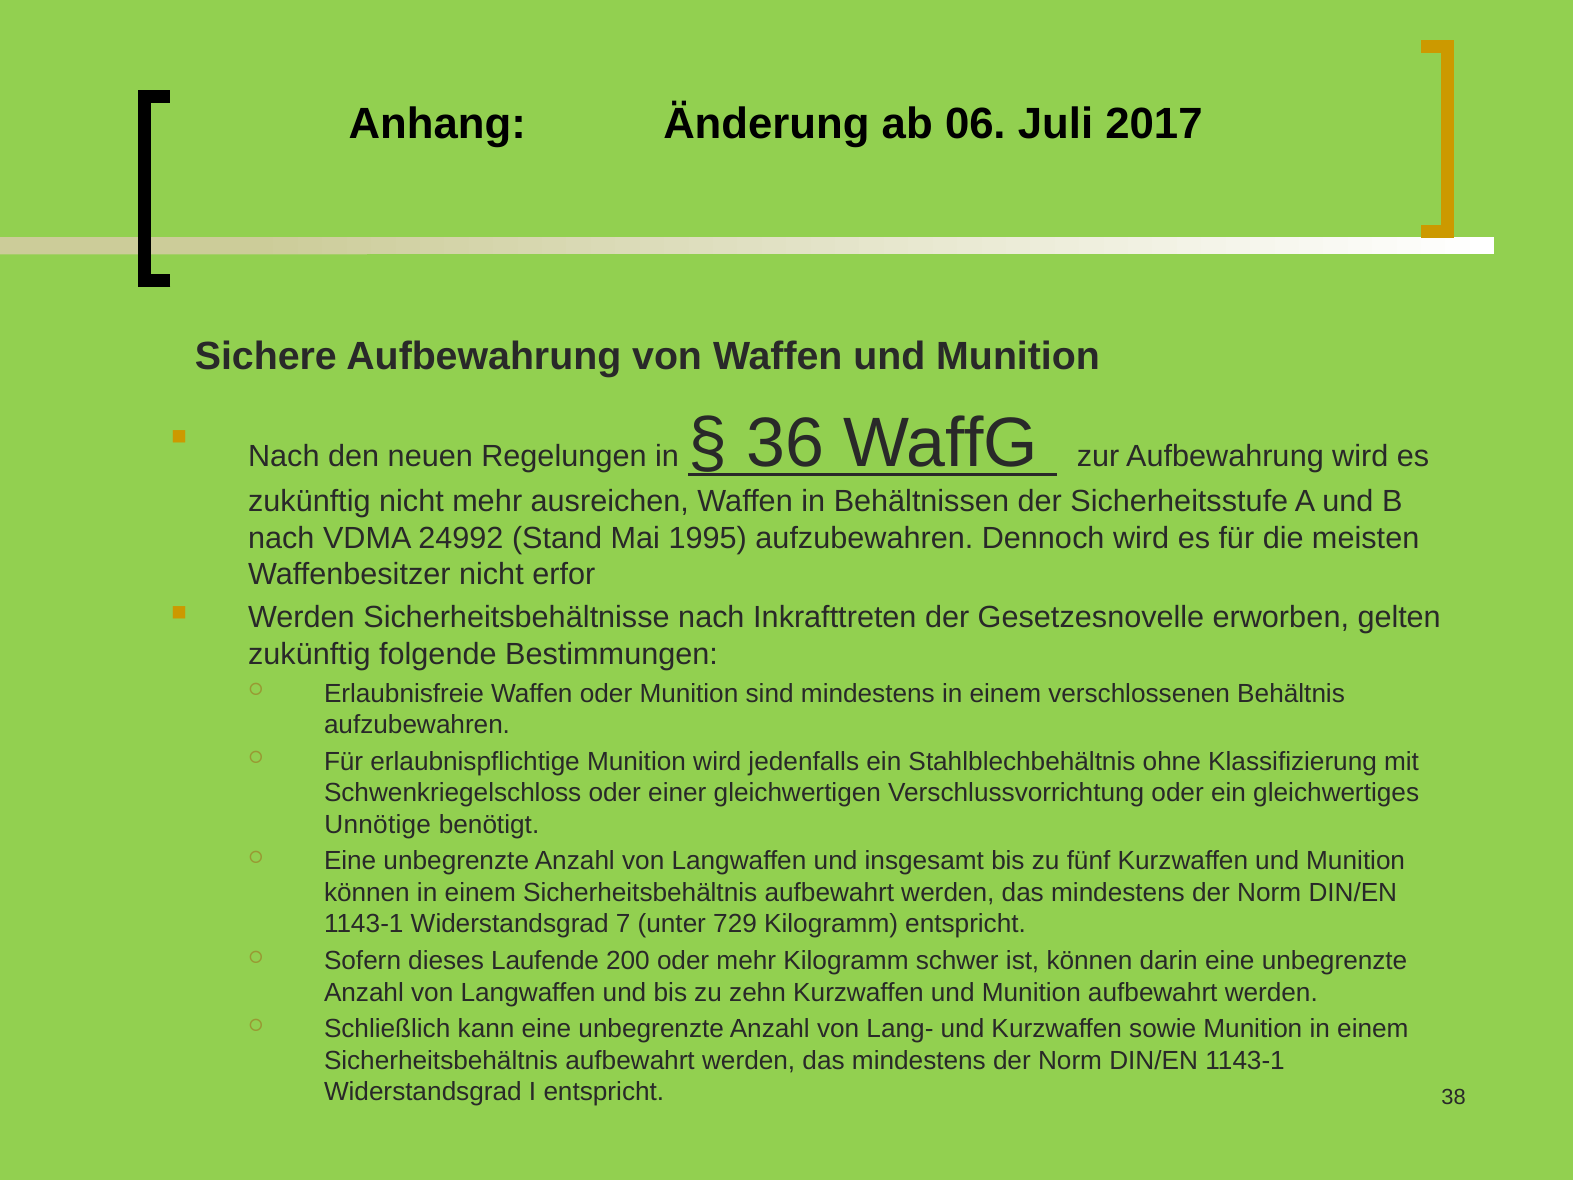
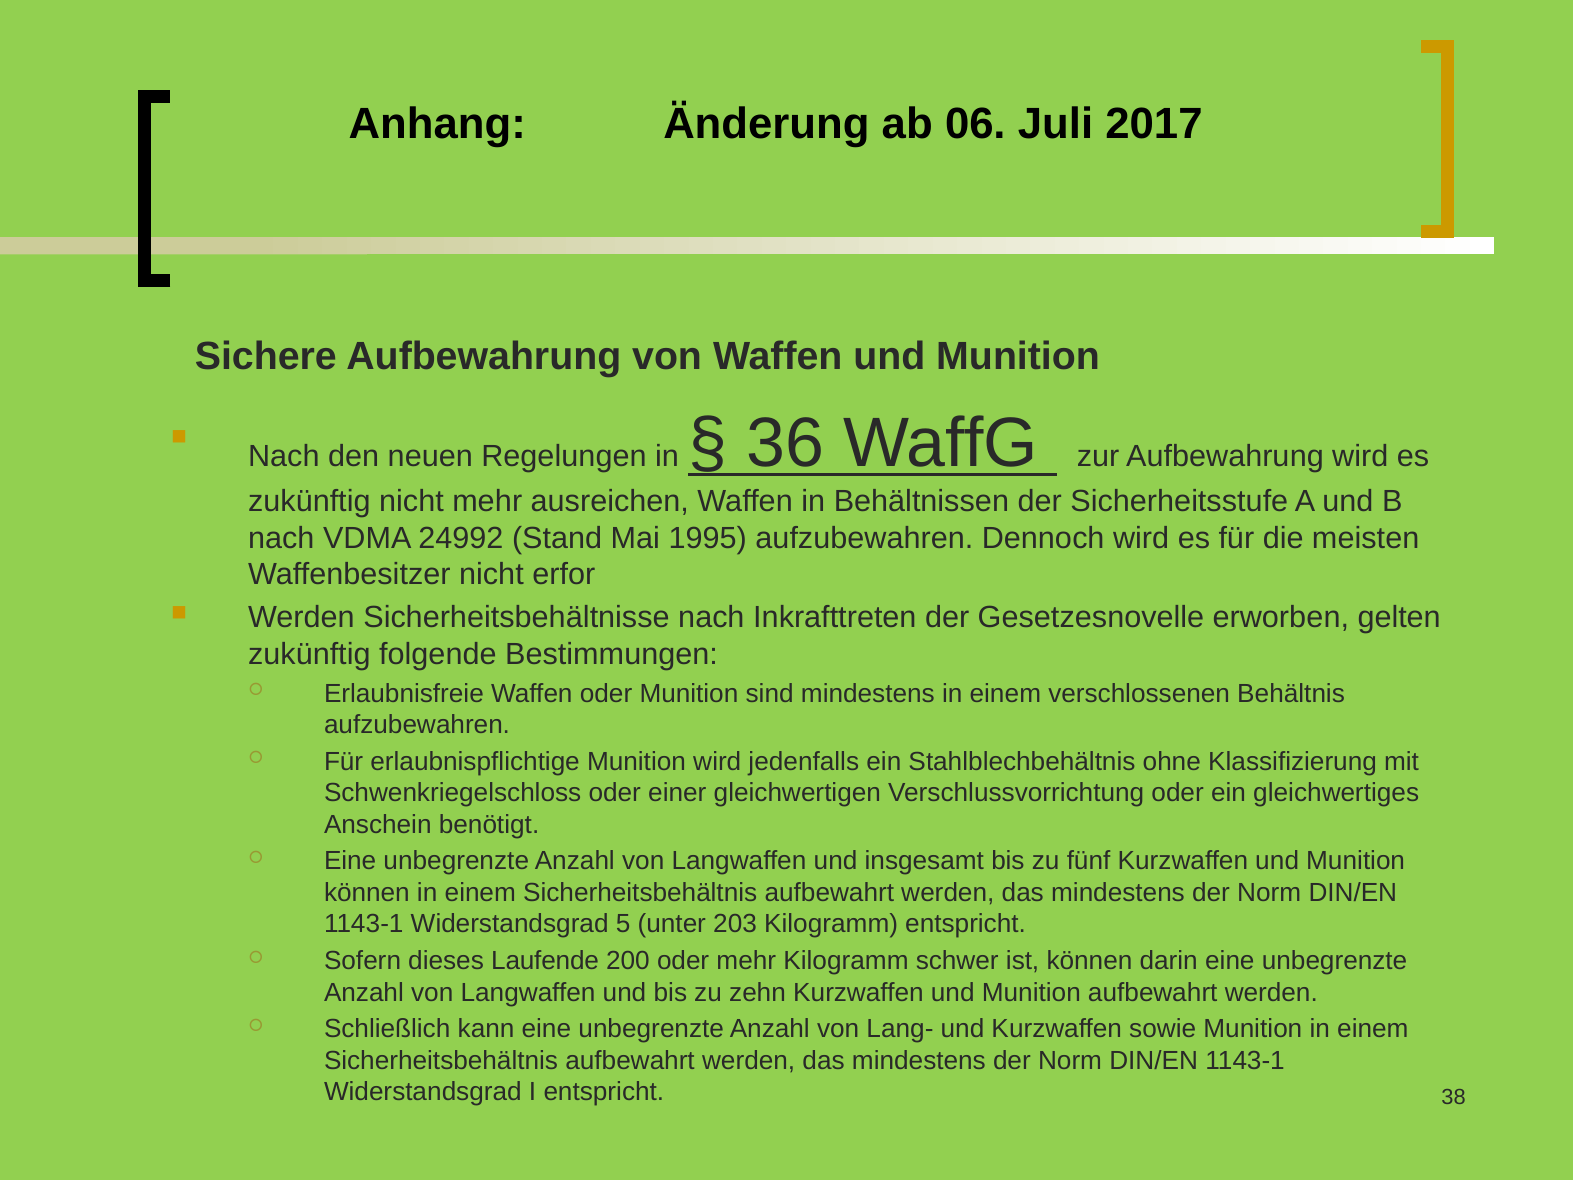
Unnötige: Unnötige -> Anschein
7: 7 -> 5
729: 729 -> 203
